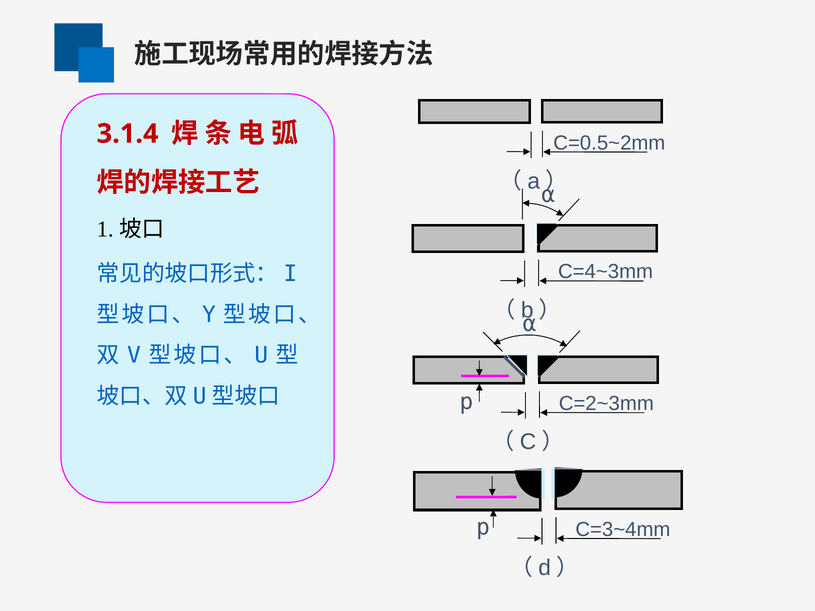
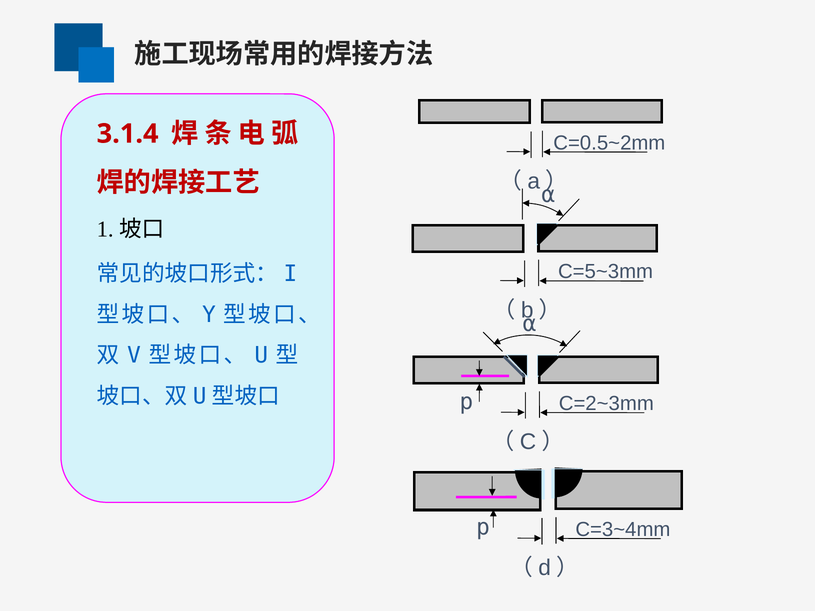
C=4~3mm: C=4~3mm -> C=5~3mm
